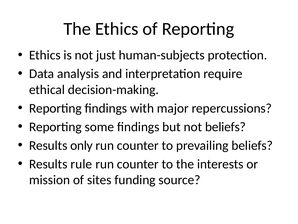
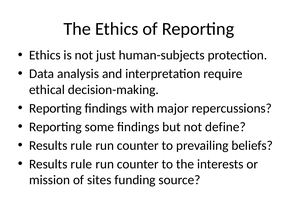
not beliefs: beliefs -> define
only at (81, 145): only -> rule
